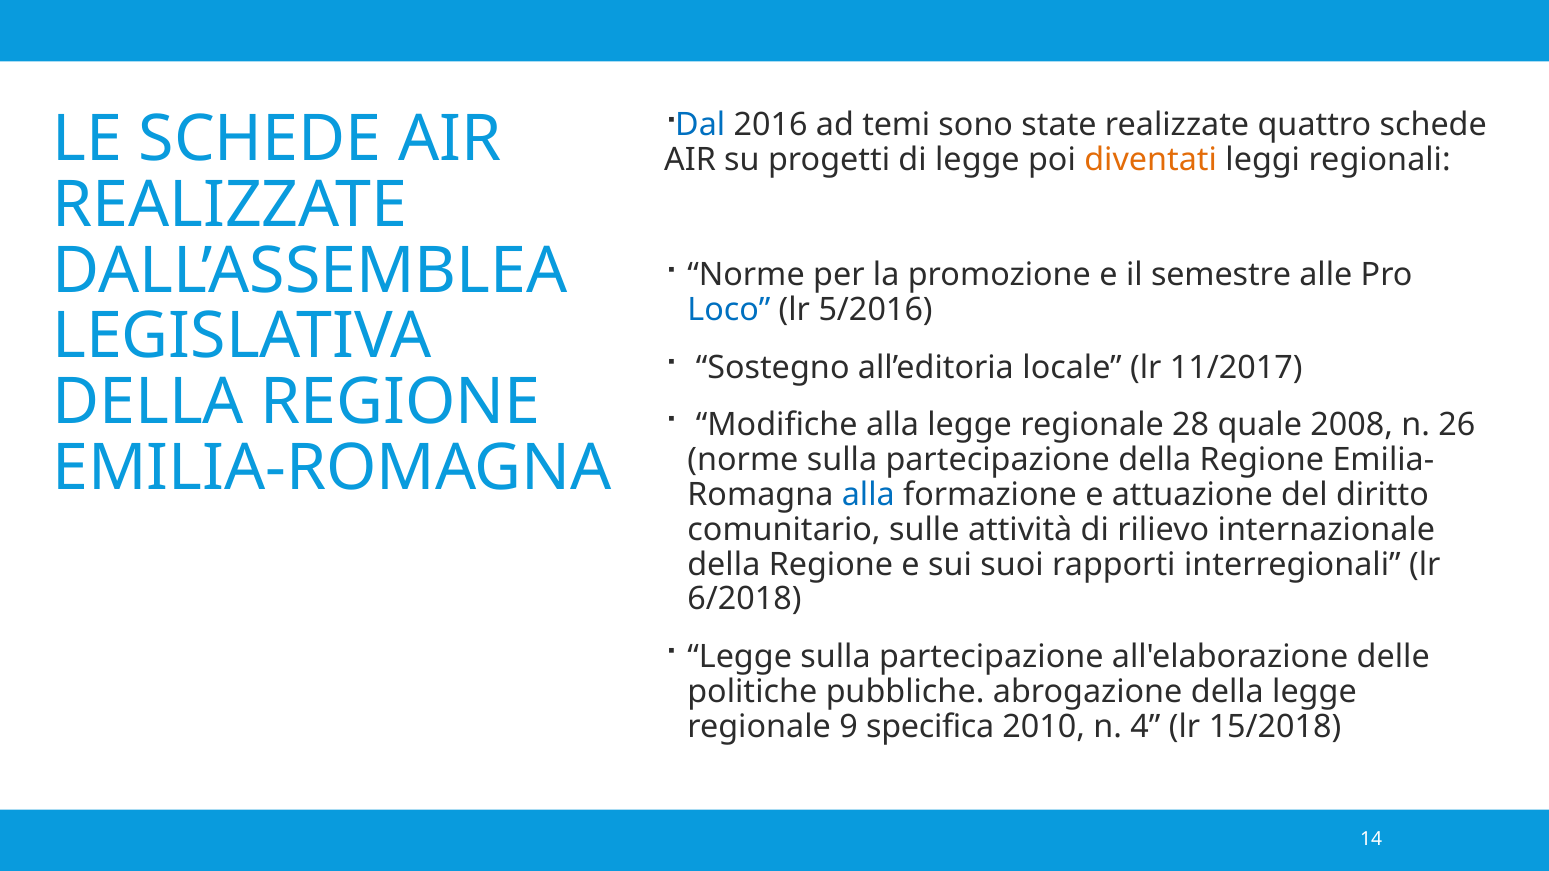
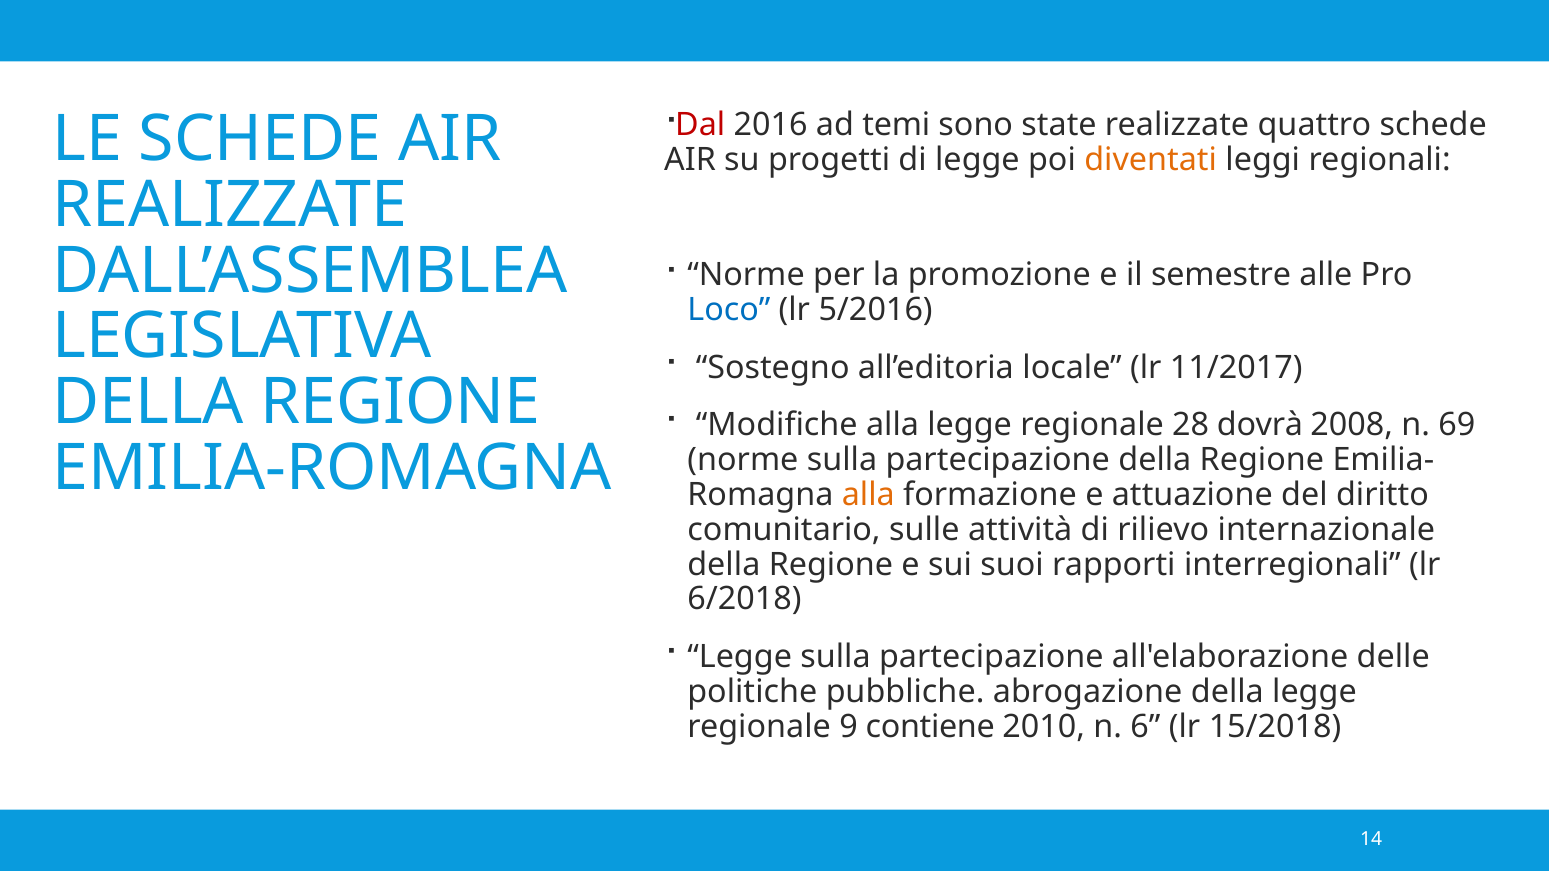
Dal colour: blue -> red
quale: quale -> dovrà
26: 26 -> 69
alla at (868, 495) colour: blue -> orange
specifica: specifica -> contiene
4: 4 -> 6
